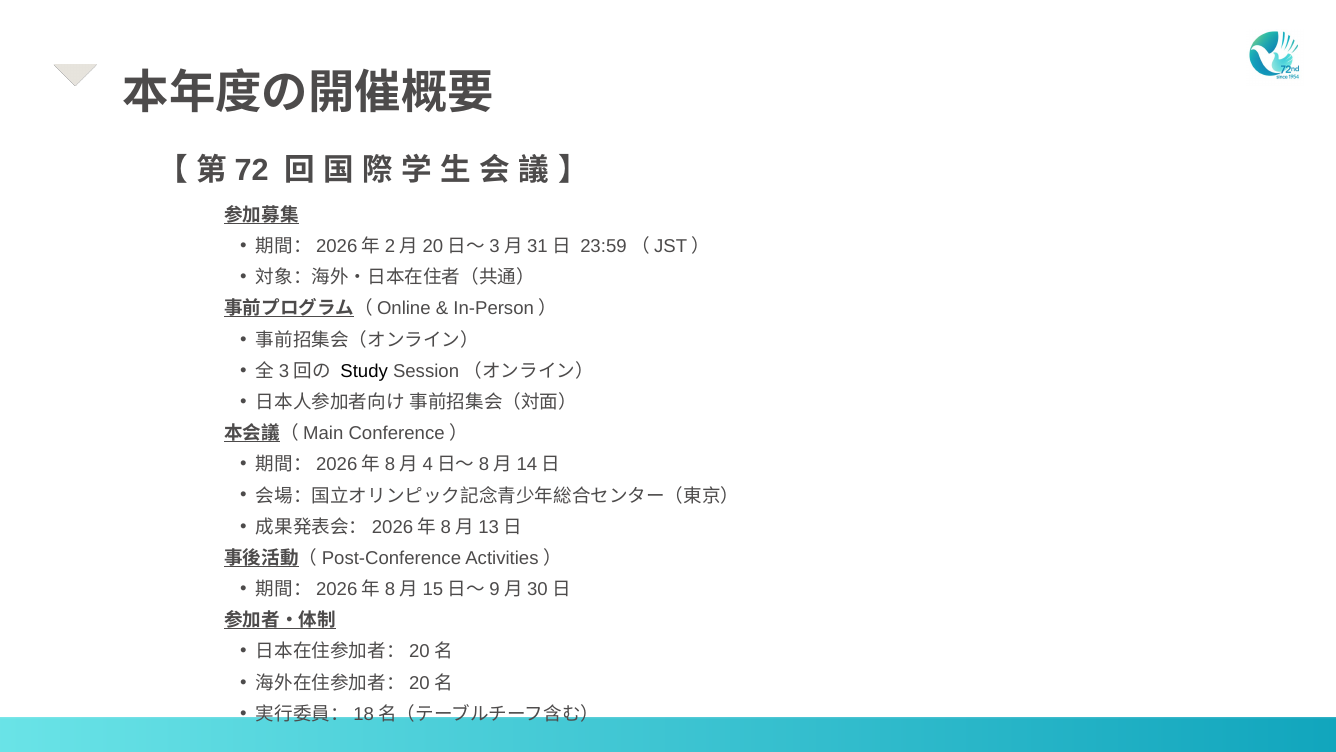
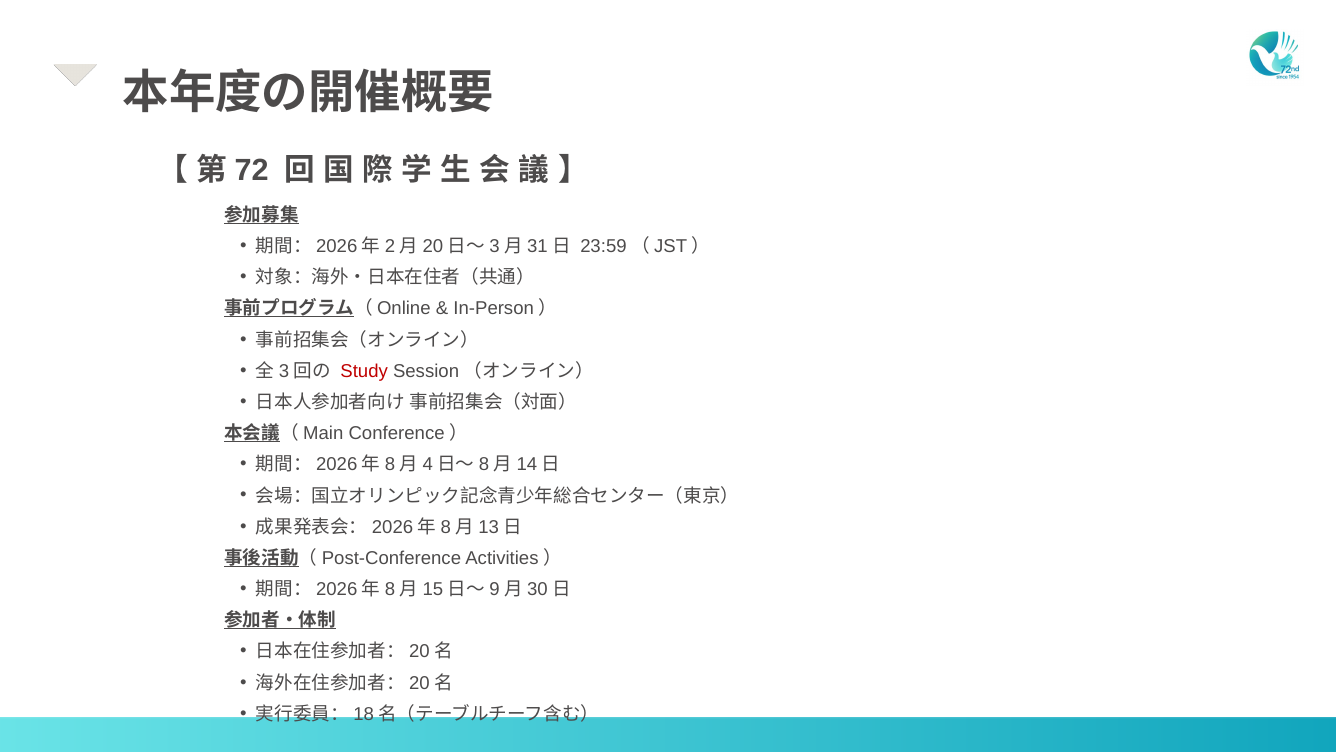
Study colour: black -> red
